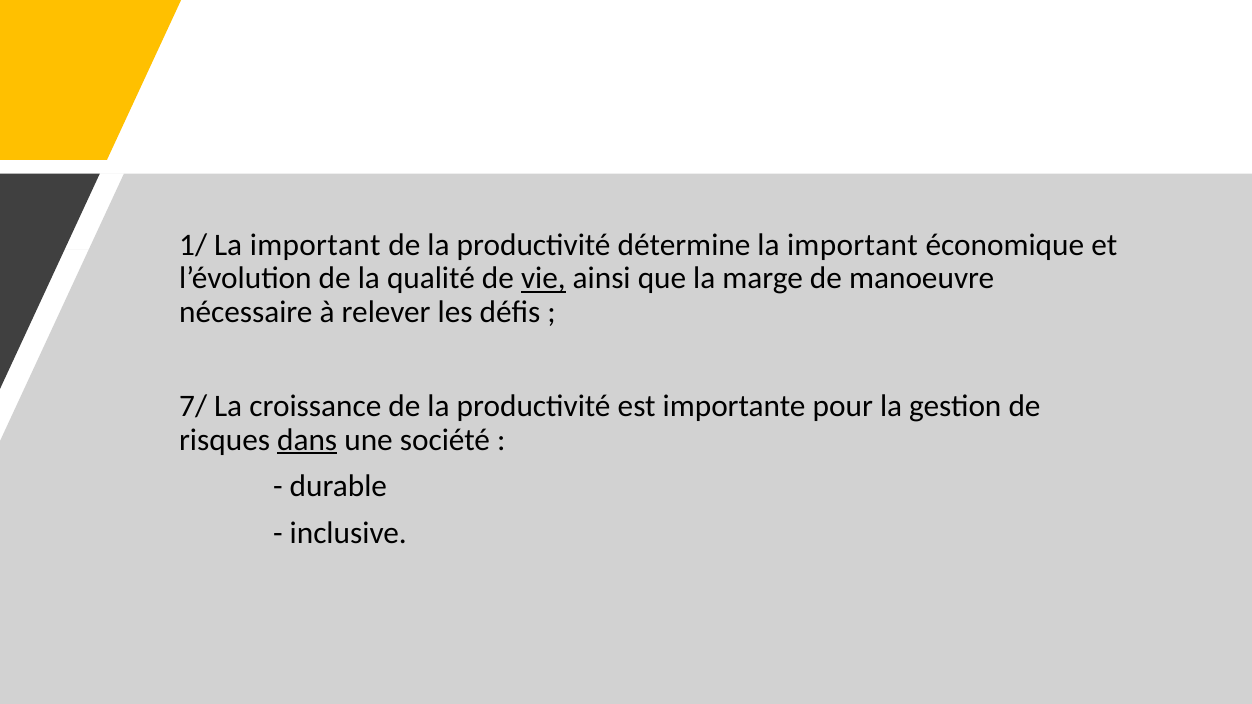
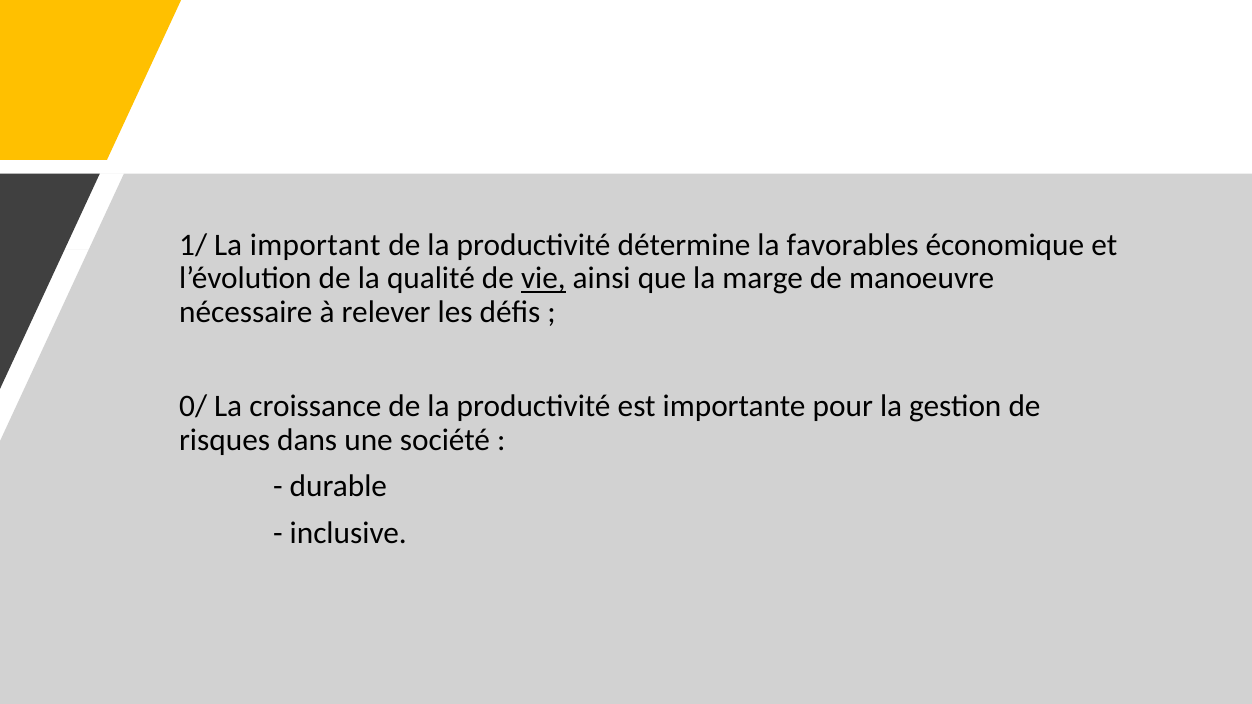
détermine la important: important -> favorables
7/: 7/ -> 0/
dans underline: present -> none
